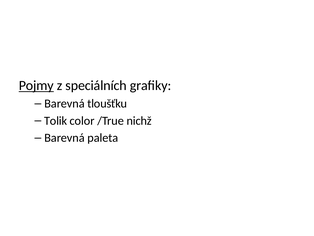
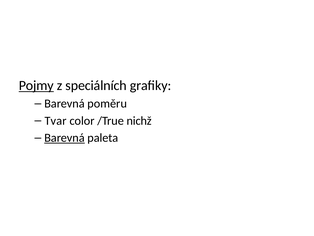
tloušťku: tloušťku -> poměru
Tolik: Tolik -> Tvar
Barevná at (65, 138) underline: none -> present
